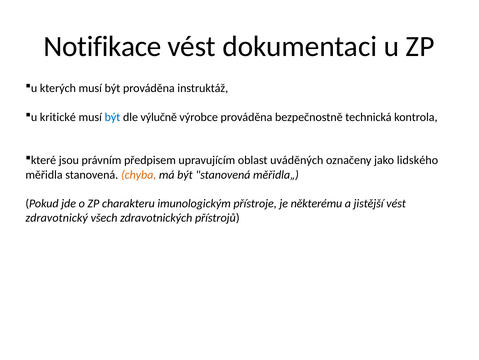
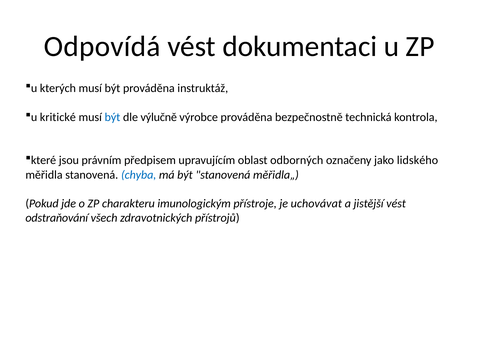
Notifikace: Notifikace -> Odpovídá
uváděných: uváděných -> odborných
chyba colour: orange -> blue
některému: některému -> uchovávat
zdravotnický: zdravotnický -> odstraňování
